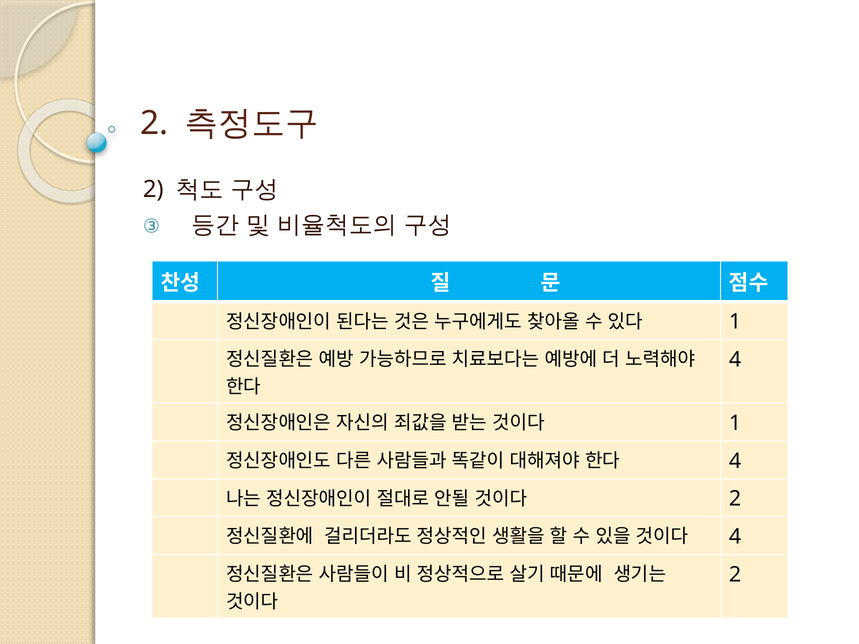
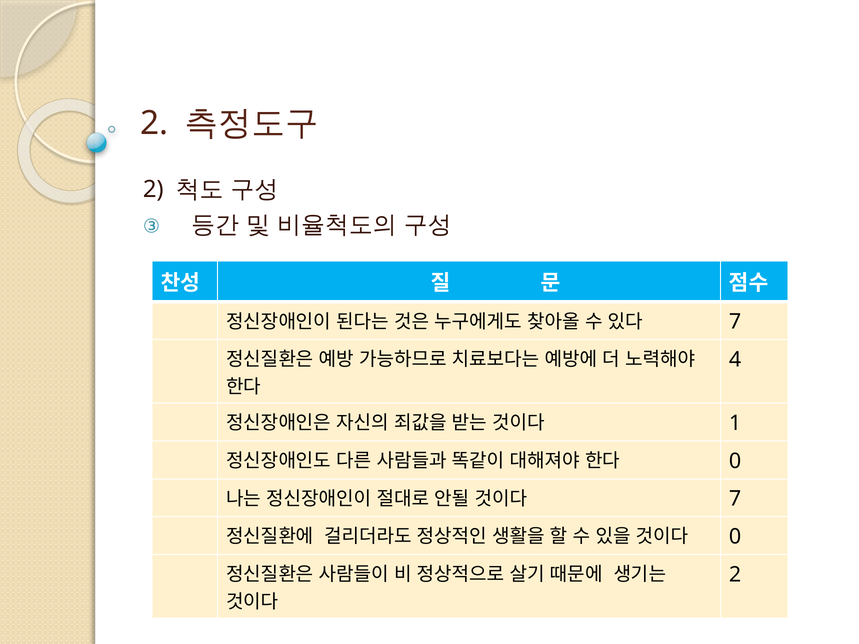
1 at (735, 322): 1 -> 7
4 at (735, 461): 4 -> 0
2 at (735, 499): 2 -> 7
4 at (735, 537): 4 -> 0
